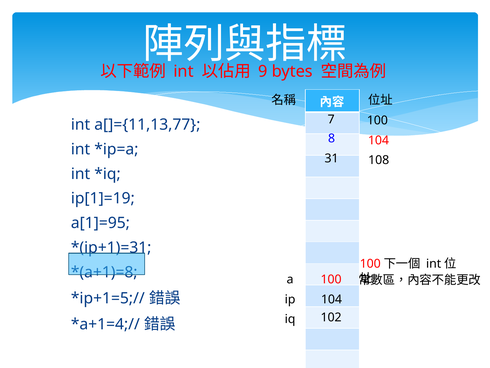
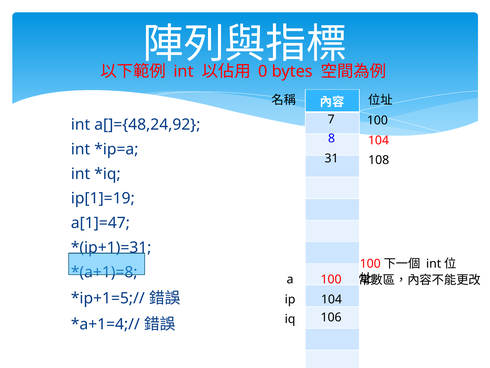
9: 9 -> 0
a[]={11,13,77: a[]={11,13,77 -> a[]={48,24,92
a[1]=95: a[1]=95 -> a[1]=47
102: 102 -> 106
